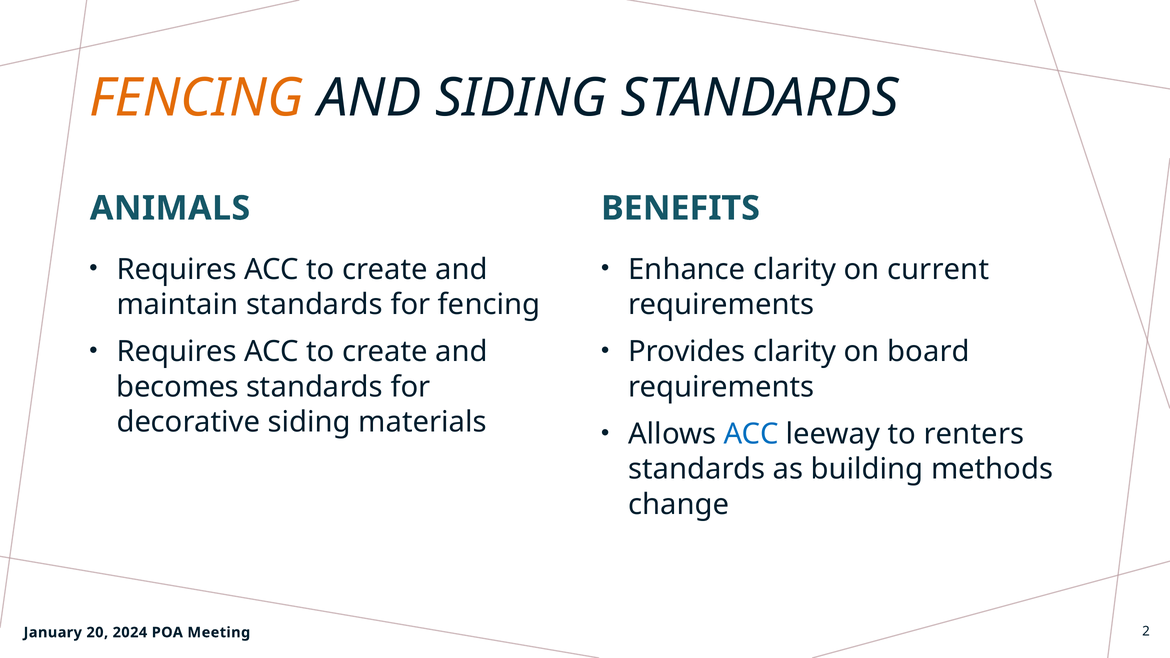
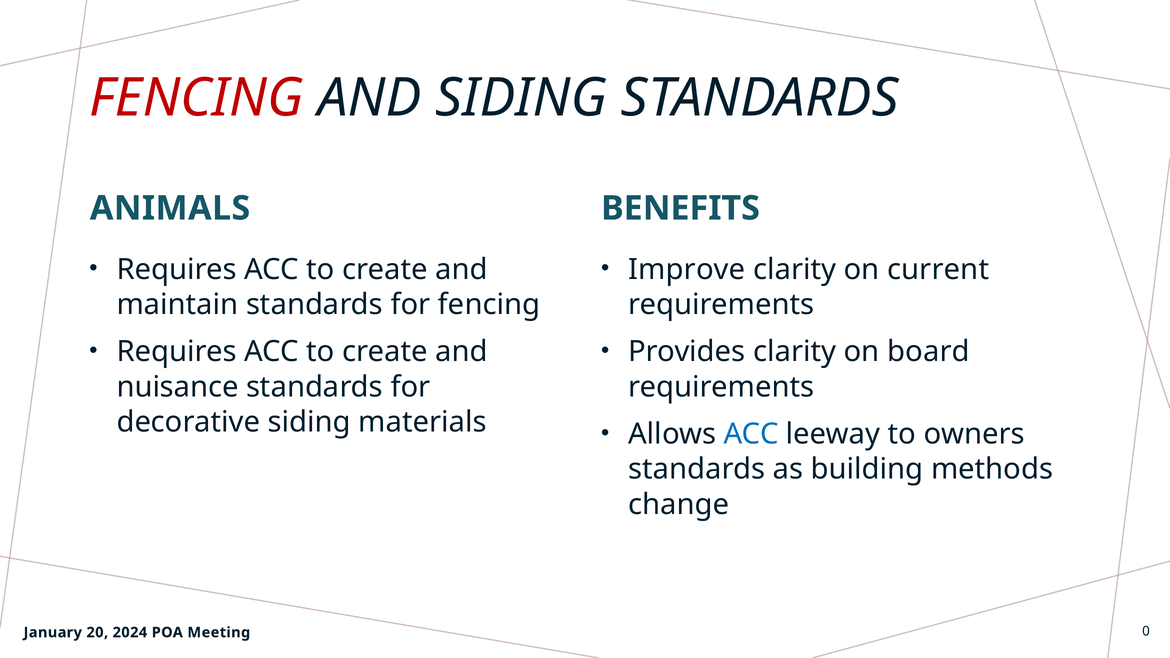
FENCING at (196, 98) colour: orange -> red
Enhance: Enhance -> Improve
becomes: becomes -> nuisance
renters: renters -> owners
2: 2 -> 0
